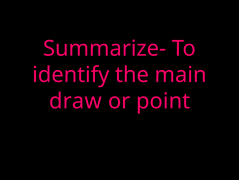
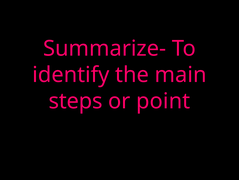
draw: draw -> steps
